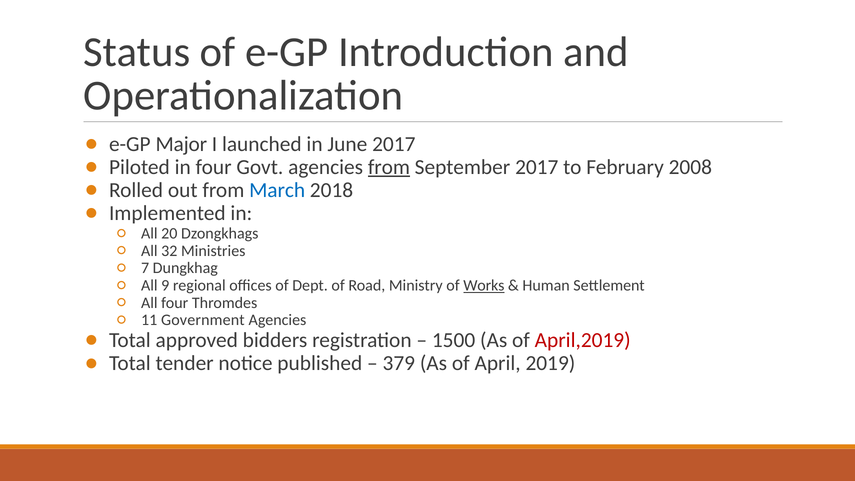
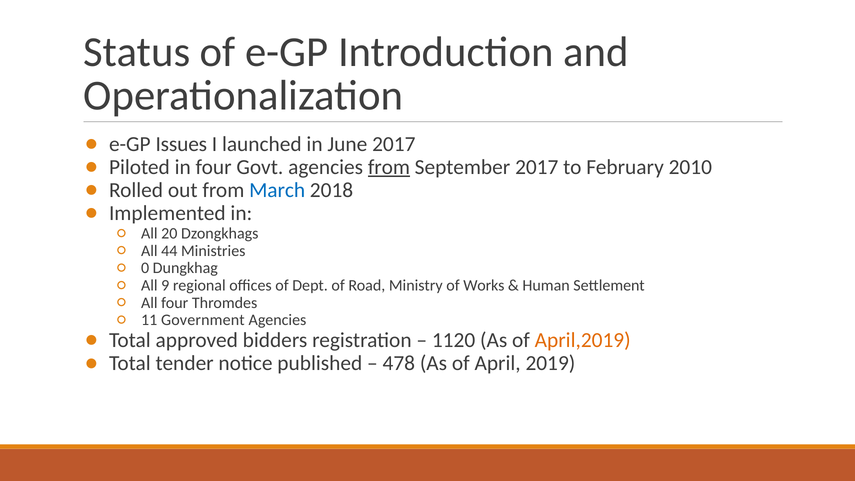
Major: Major -> Issues
2008: 2008 -> 2010
32: 32 -> 44
7: 7 -> 0
Works underline: present -> none
1500: 1500 -> 1120
April,2019 colour: red -> orange
379: 379 -> 478
